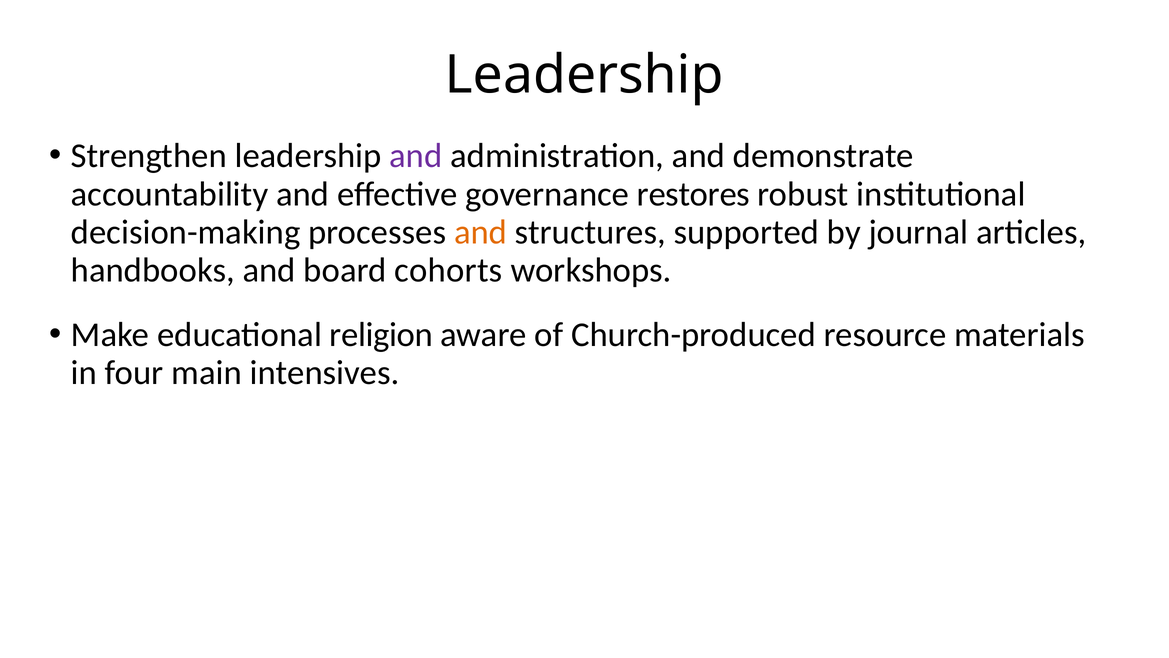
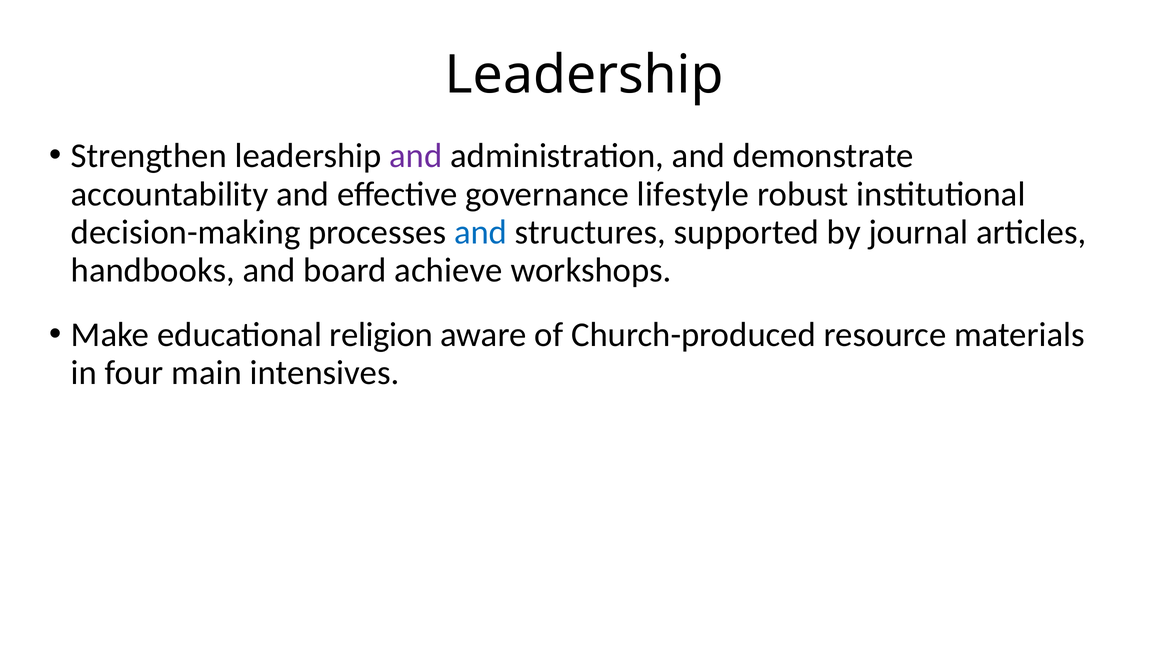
restores: restores -> lifestyle
and at (481, 232) colour: orange -> blue
cohorts: cohorts -> achieve
